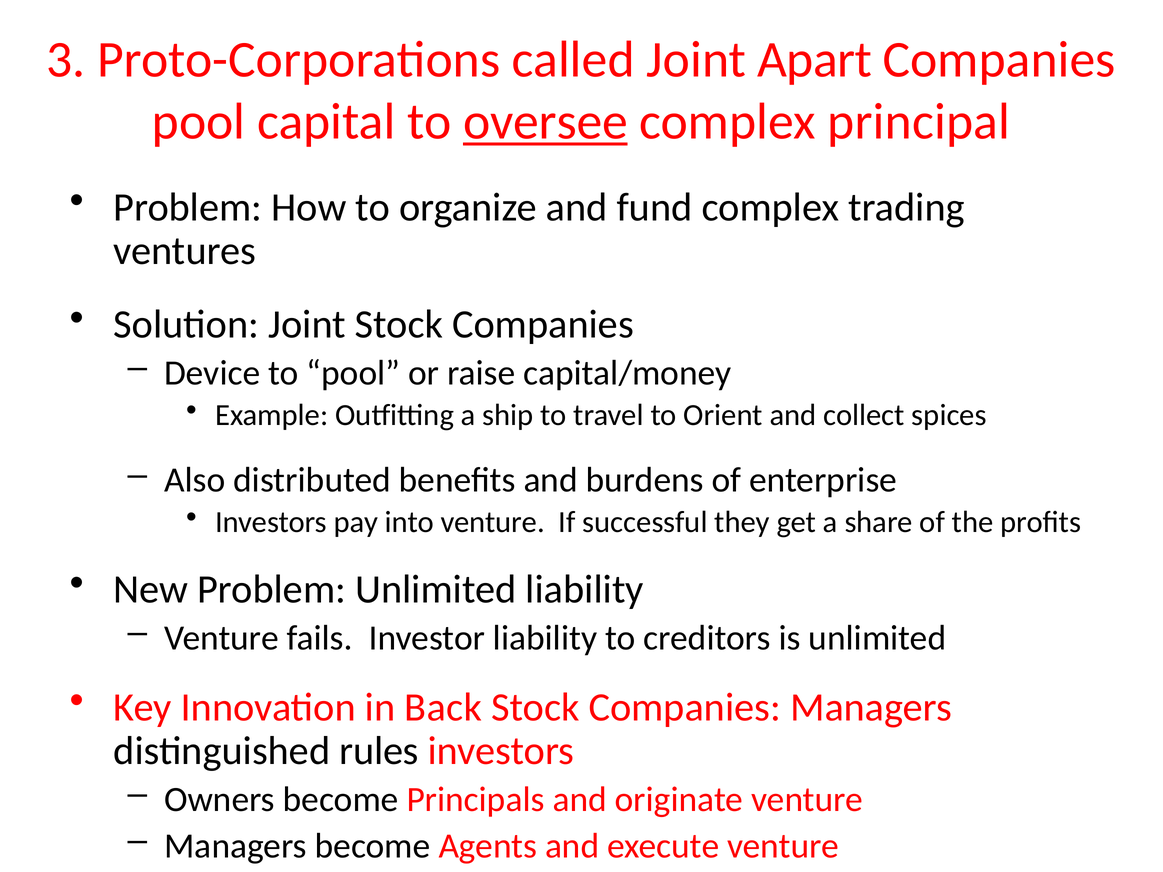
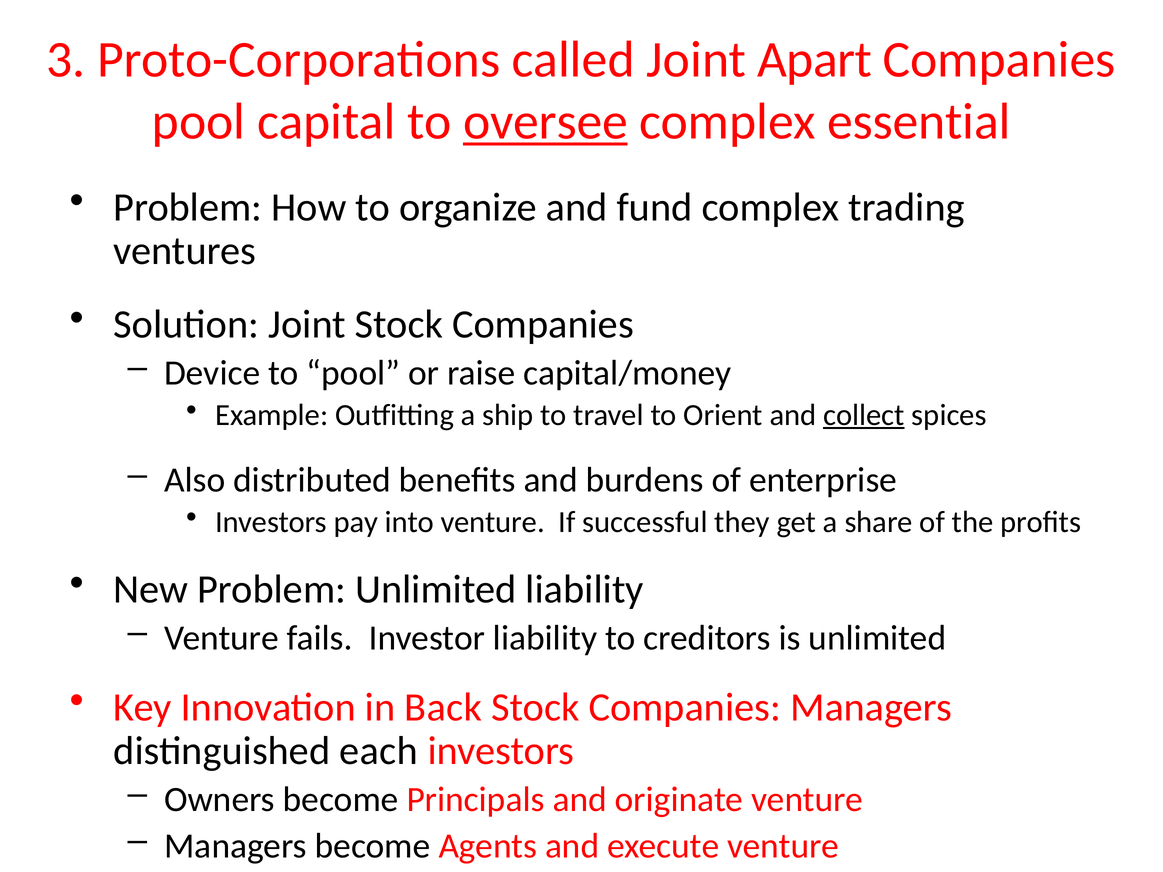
principal: principal -> essential
collect underline: none -> present
rules: rules -> each
